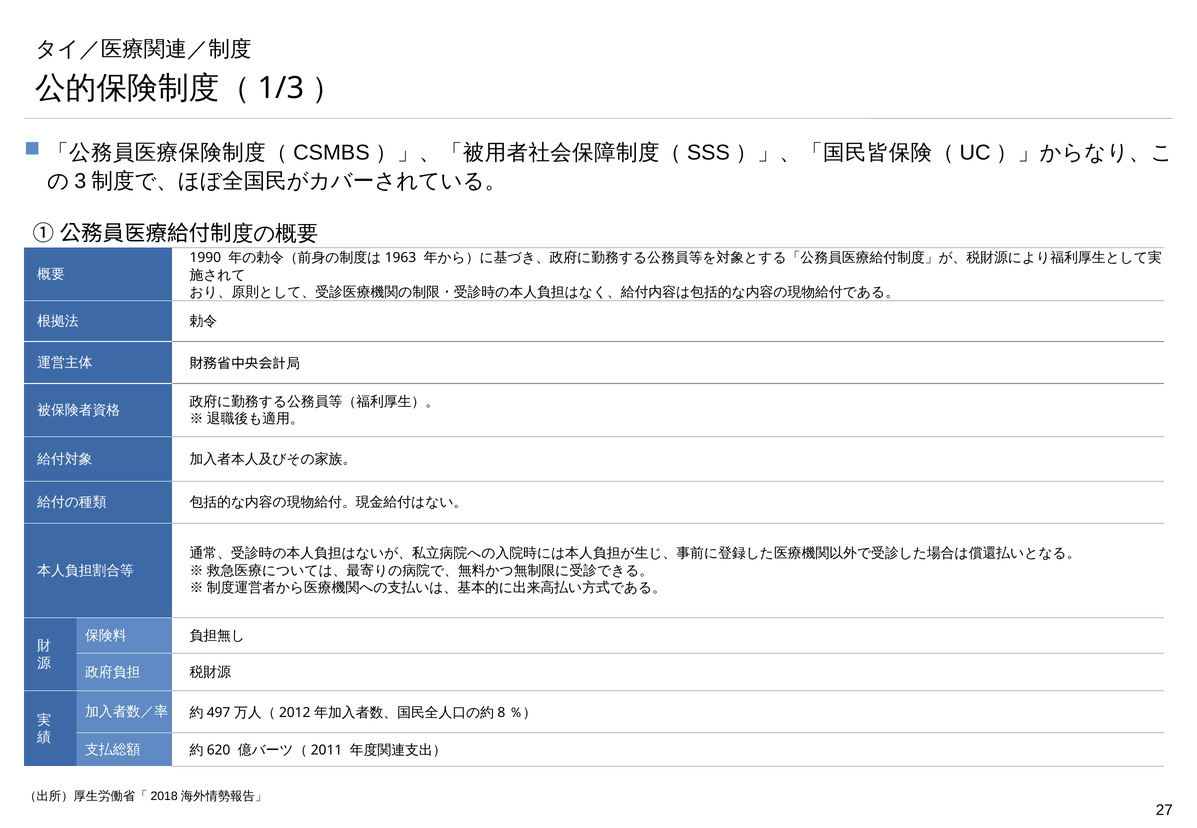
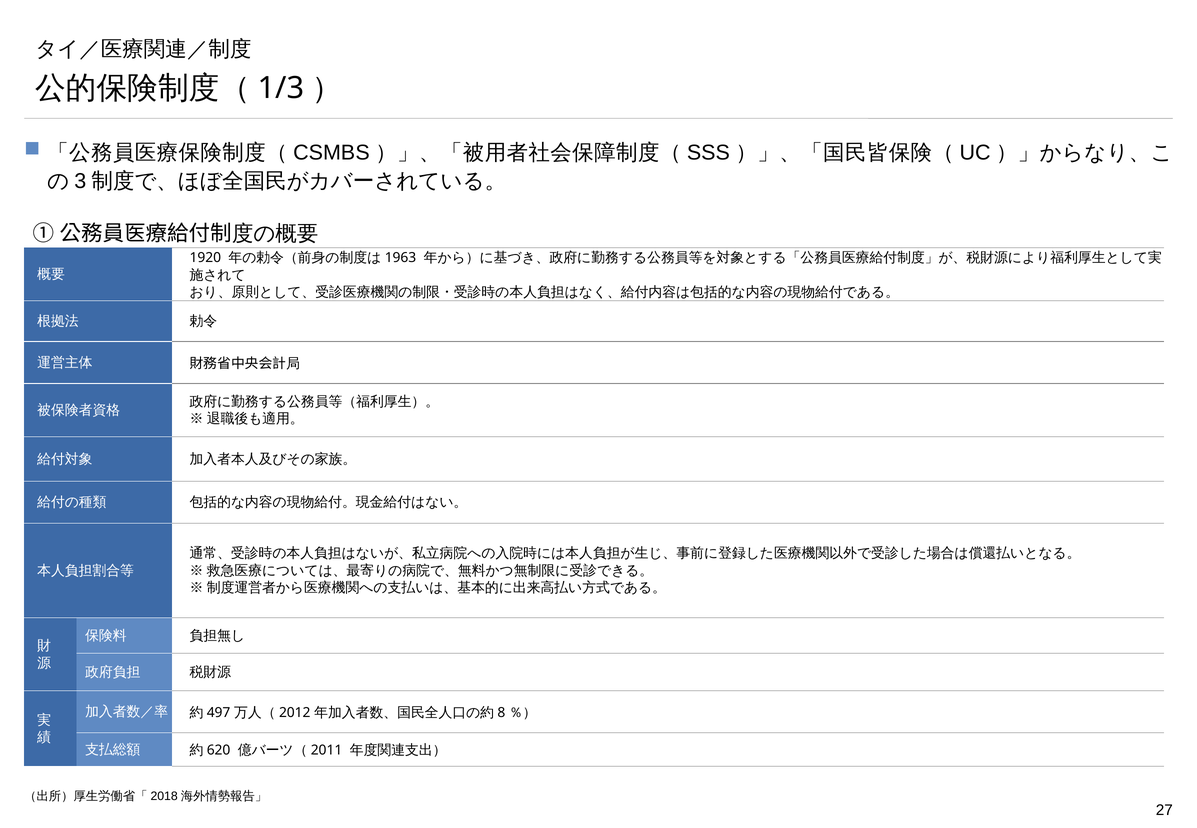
1990: 1990 -> 1920
